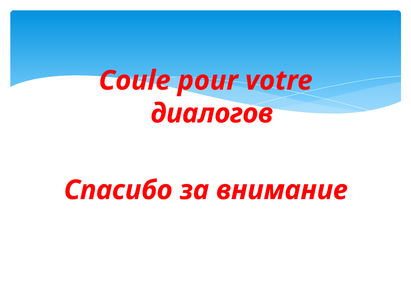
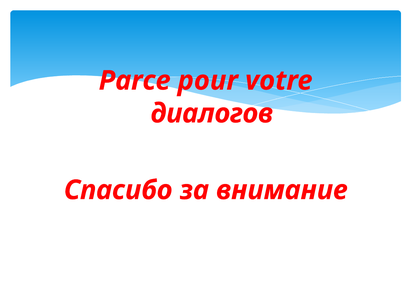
Coule: Coule -> Parce
